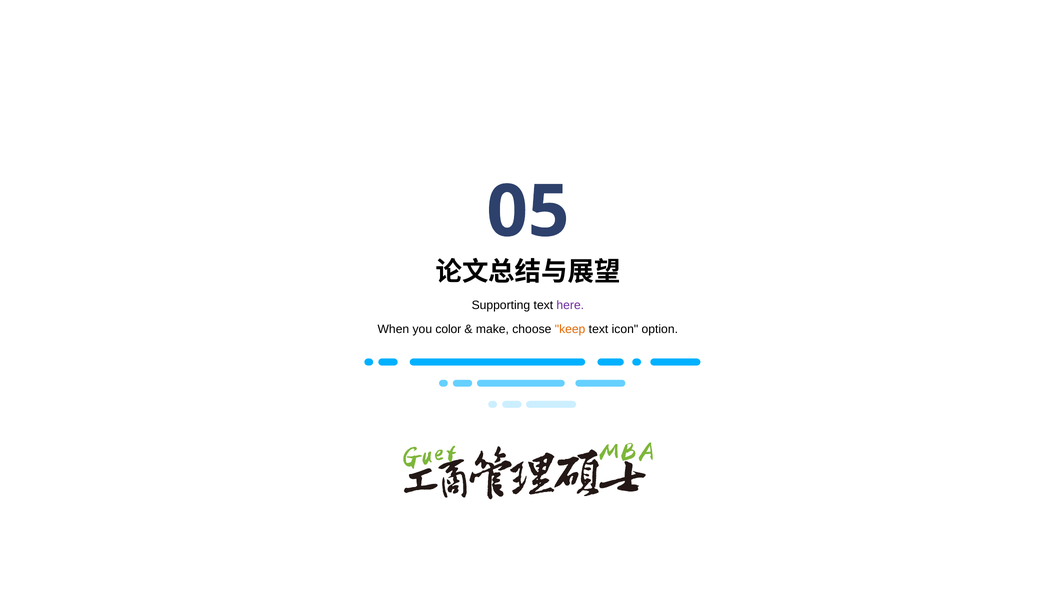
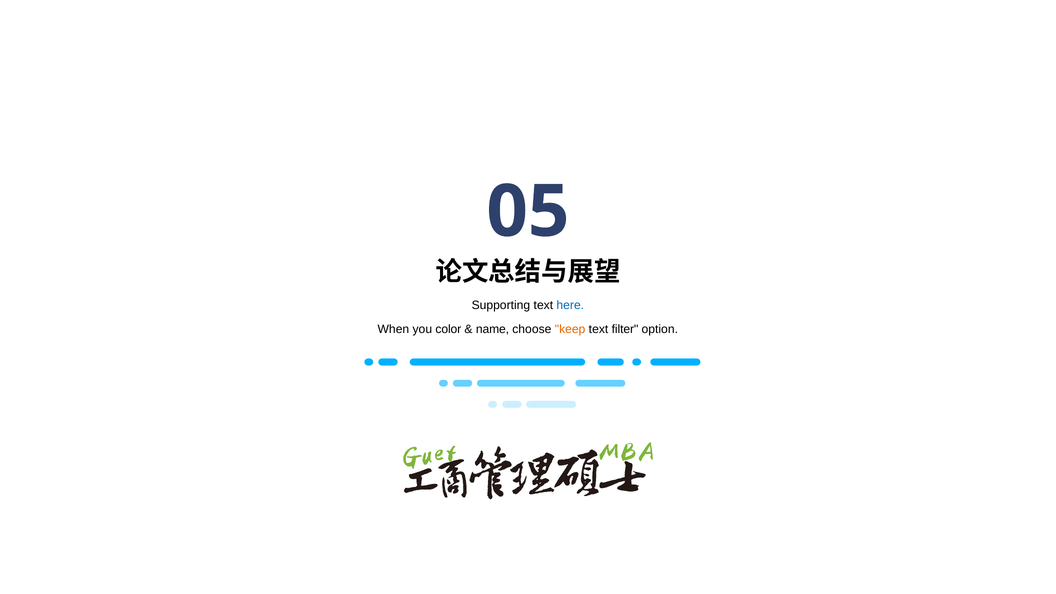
here colour: purple -> blue
make: make -> name
icon: icon -> filter
